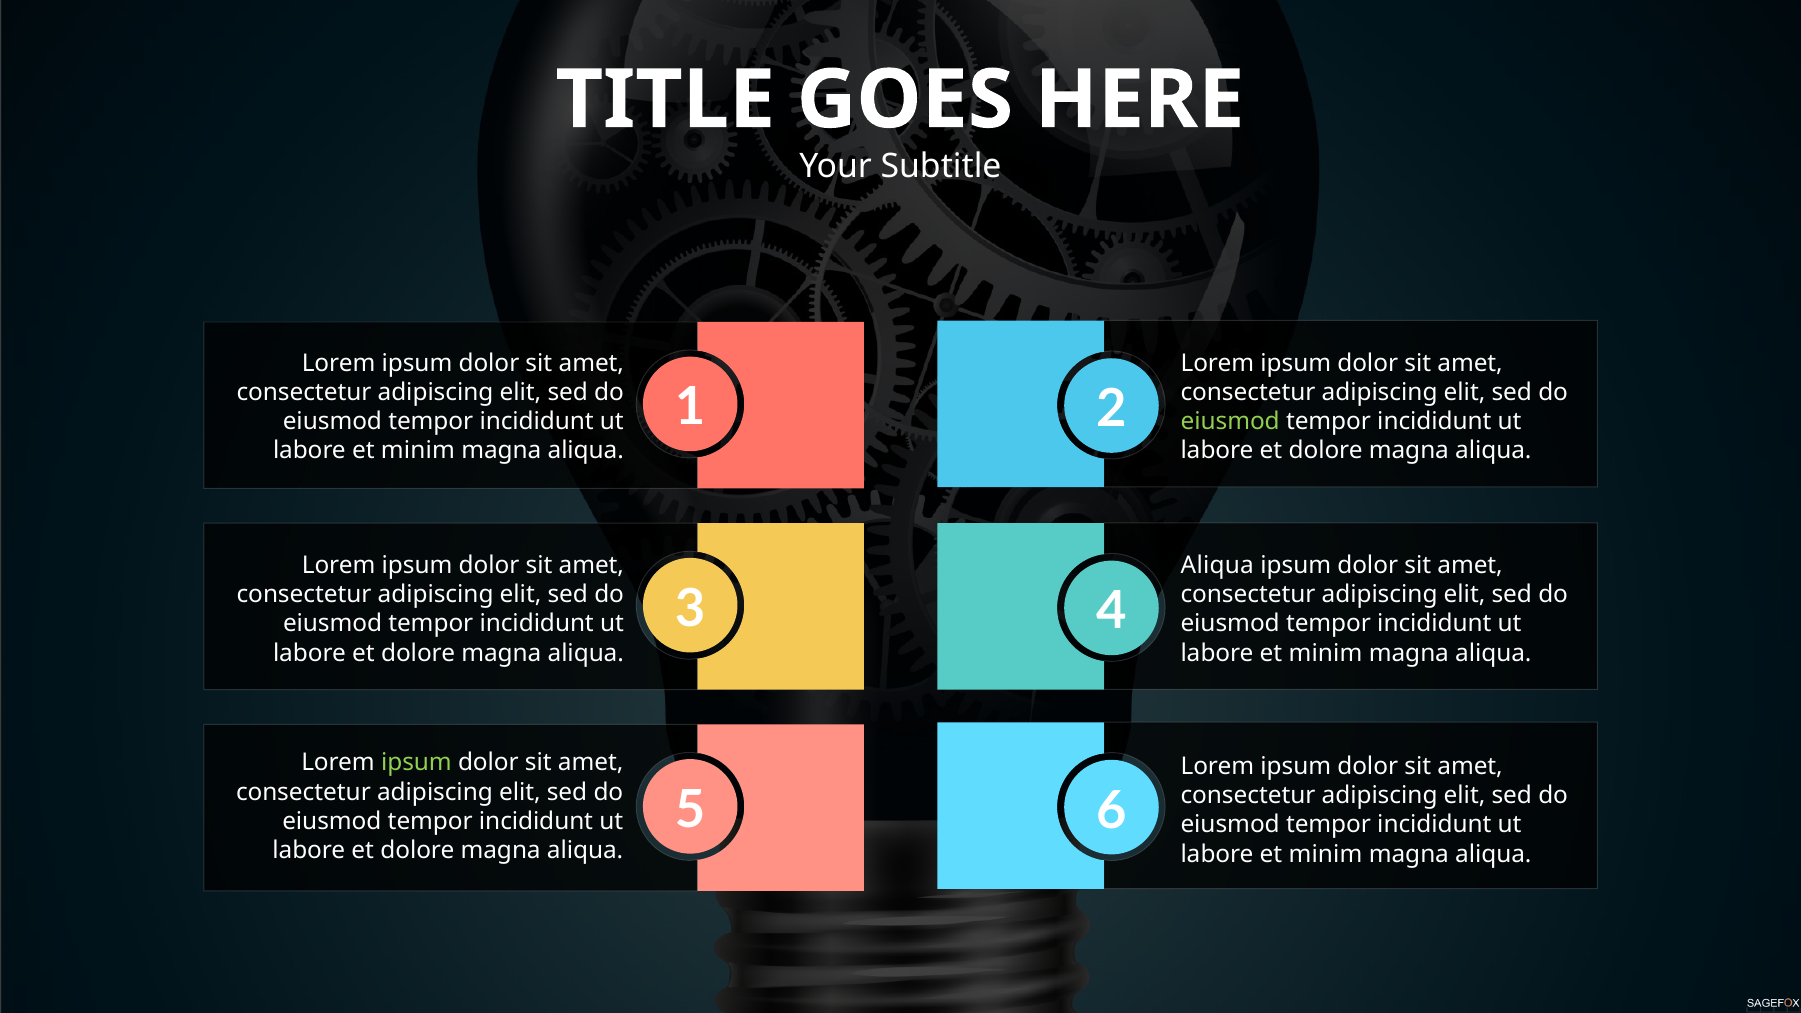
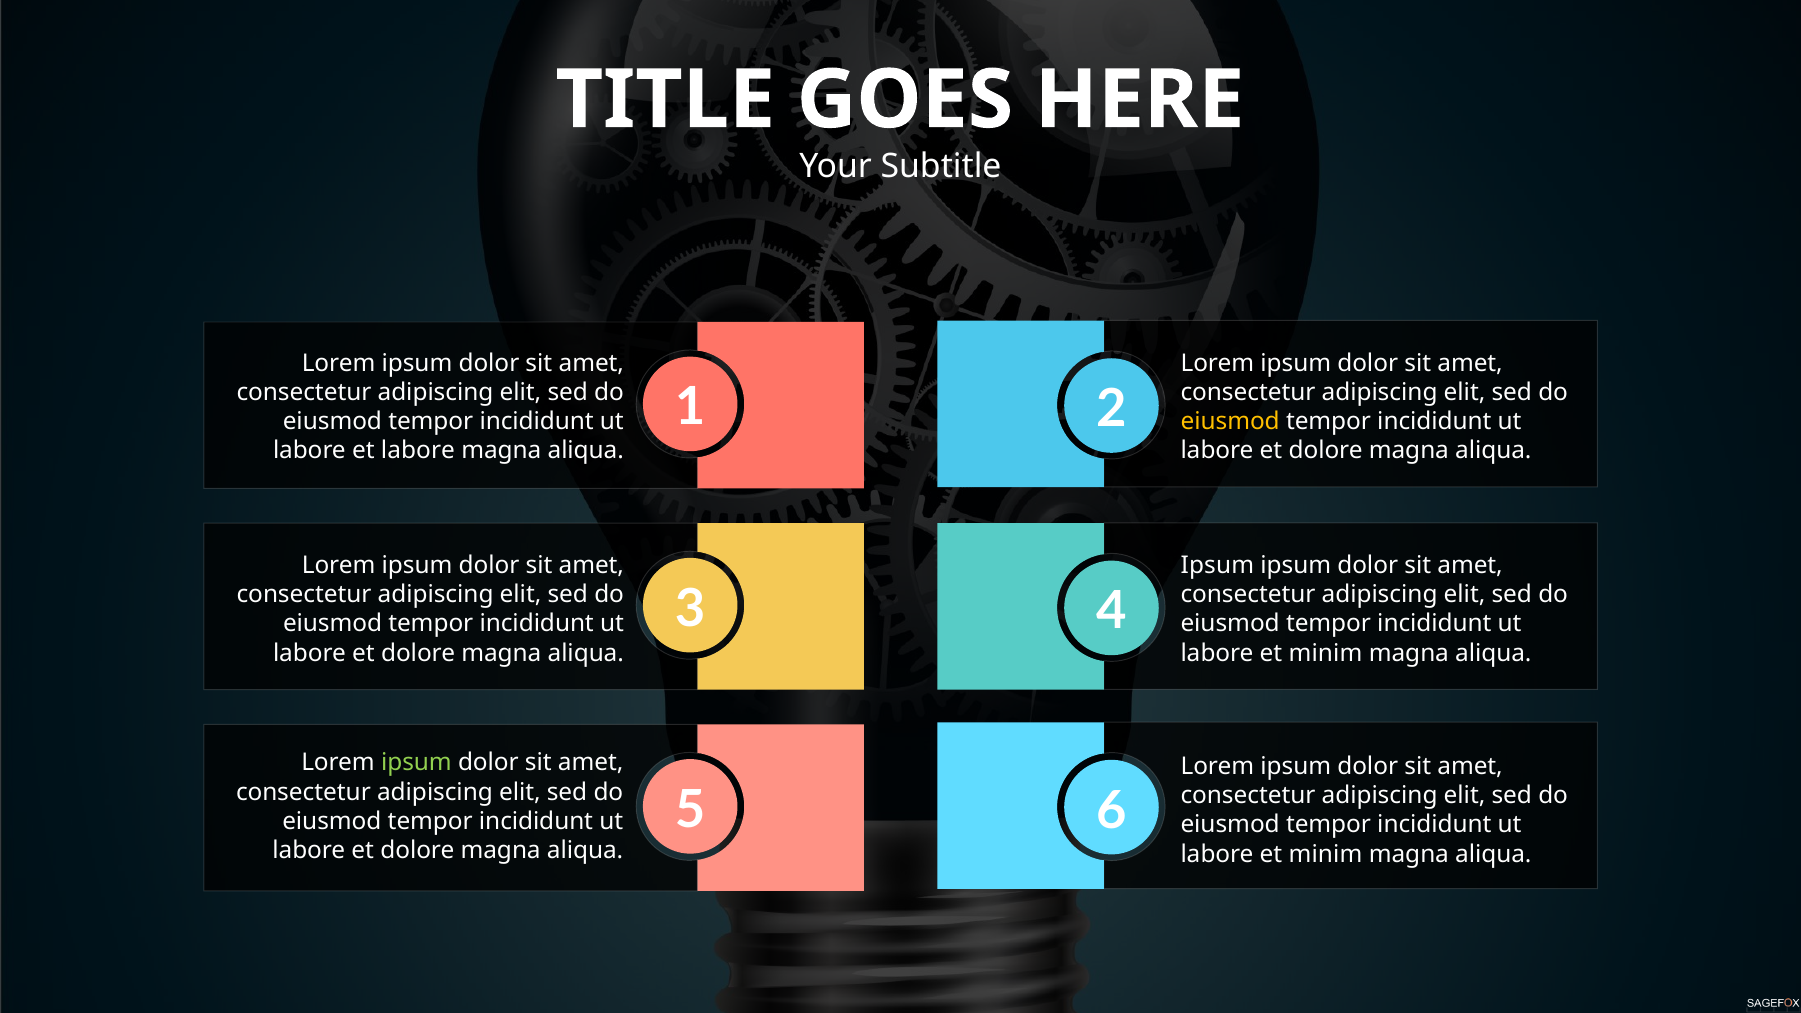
eiusmod at (1230, 422) colour: light green -> yellow
minim at (418, 451): minim -> labore
Aliqua at (1217, 565): Aliqua -> Ipsum
